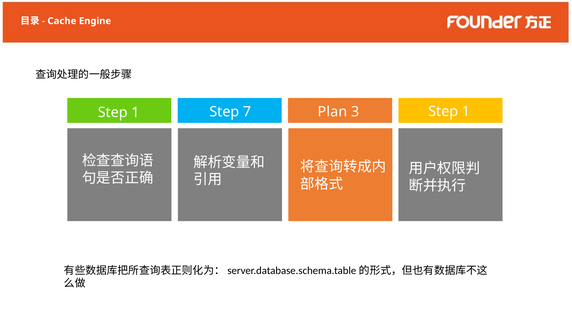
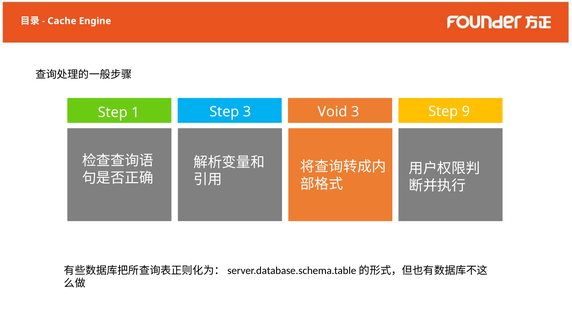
Step 7: 7 -> 3
Plan: Plan -> Void
1 Step 1: 1 -> 9
